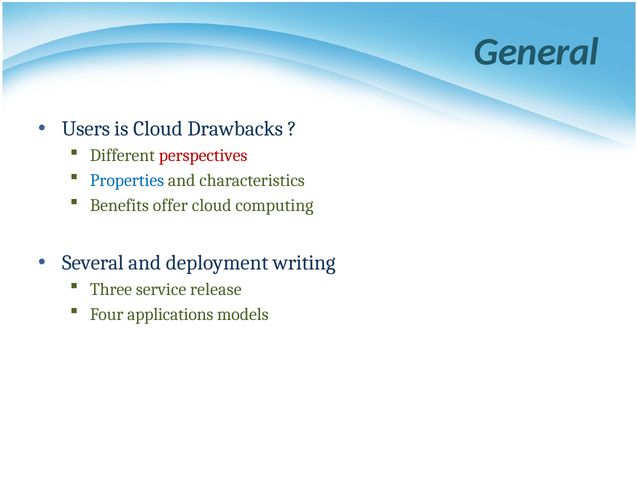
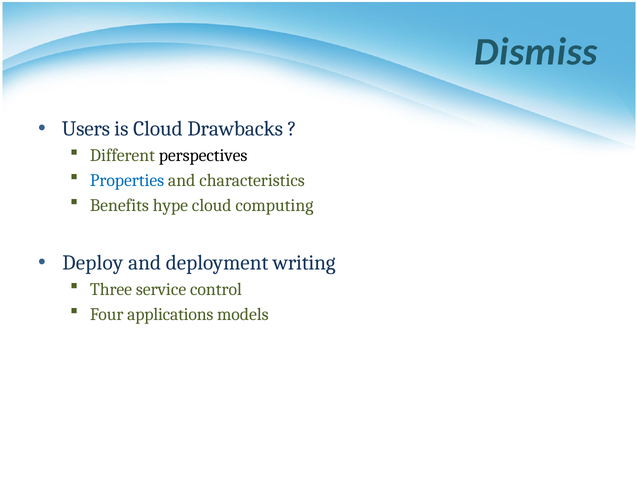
General: General -> Dismiss
perspectives colour: red -> black
offer: offer -> hype
Several: Several -> Deploy
release: release -> control
